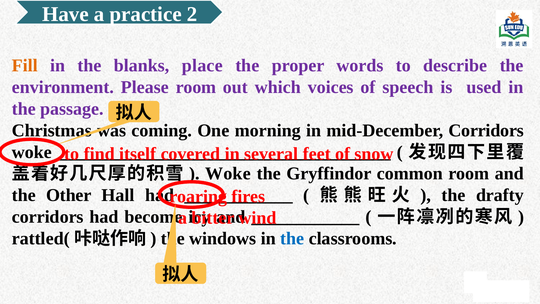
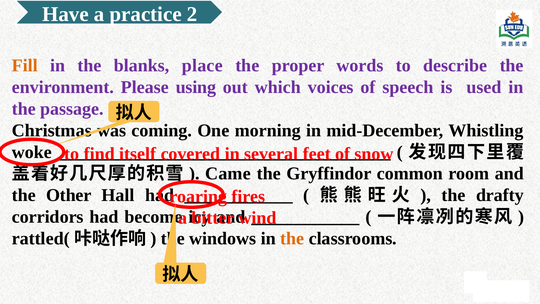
Please room: room -> using
mid-December Corridors: Corridors -> Whistling
Woke at (228, 174): Woke -> Came
the at (292, 238) colour: blue -> orange
